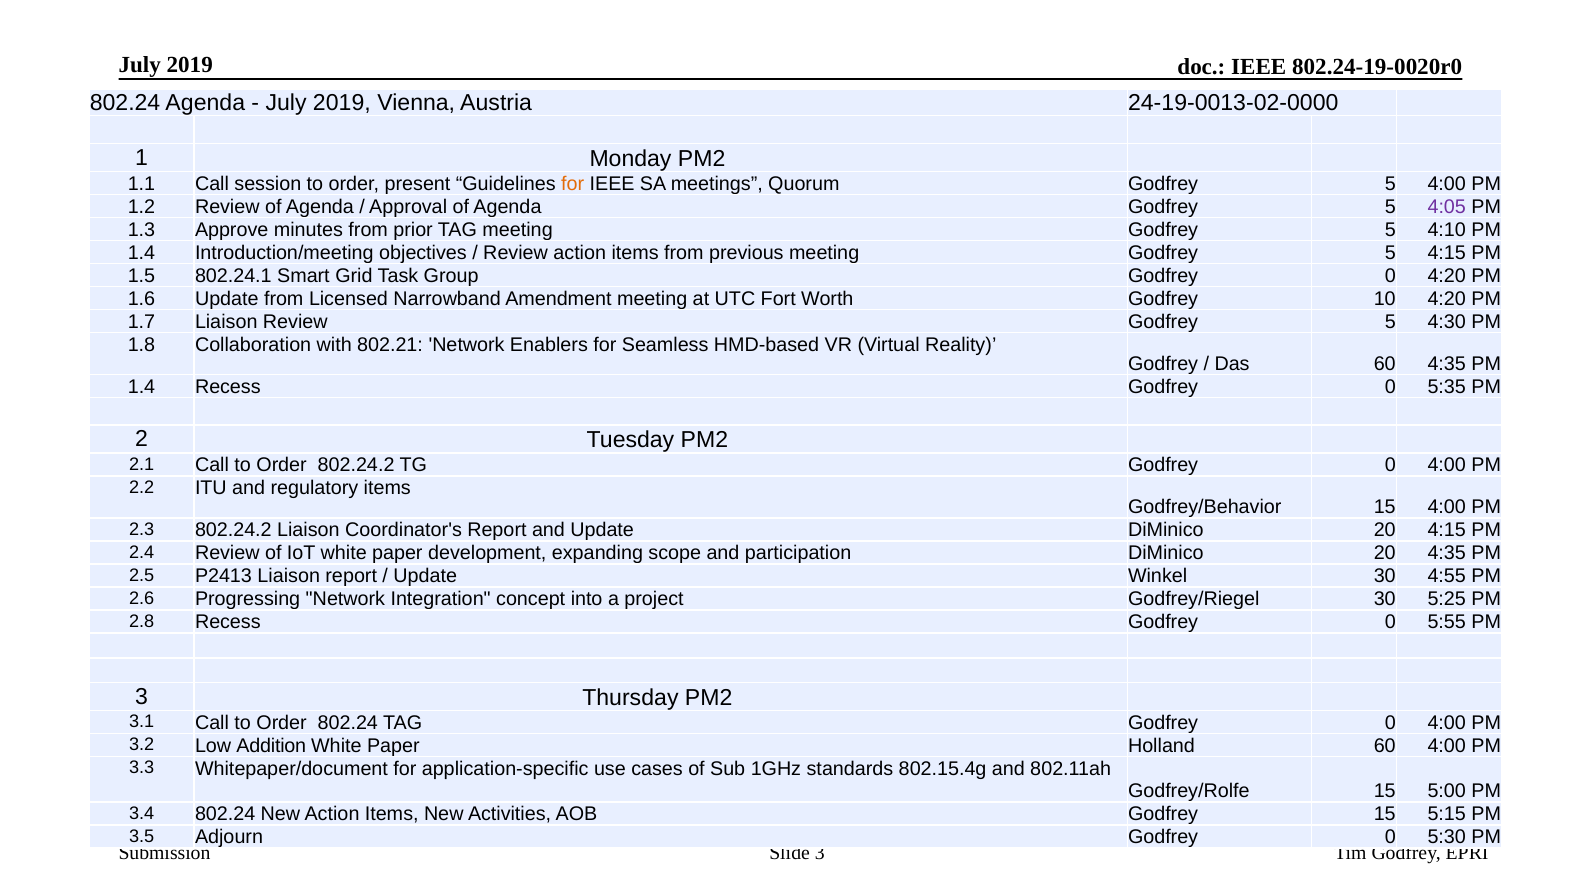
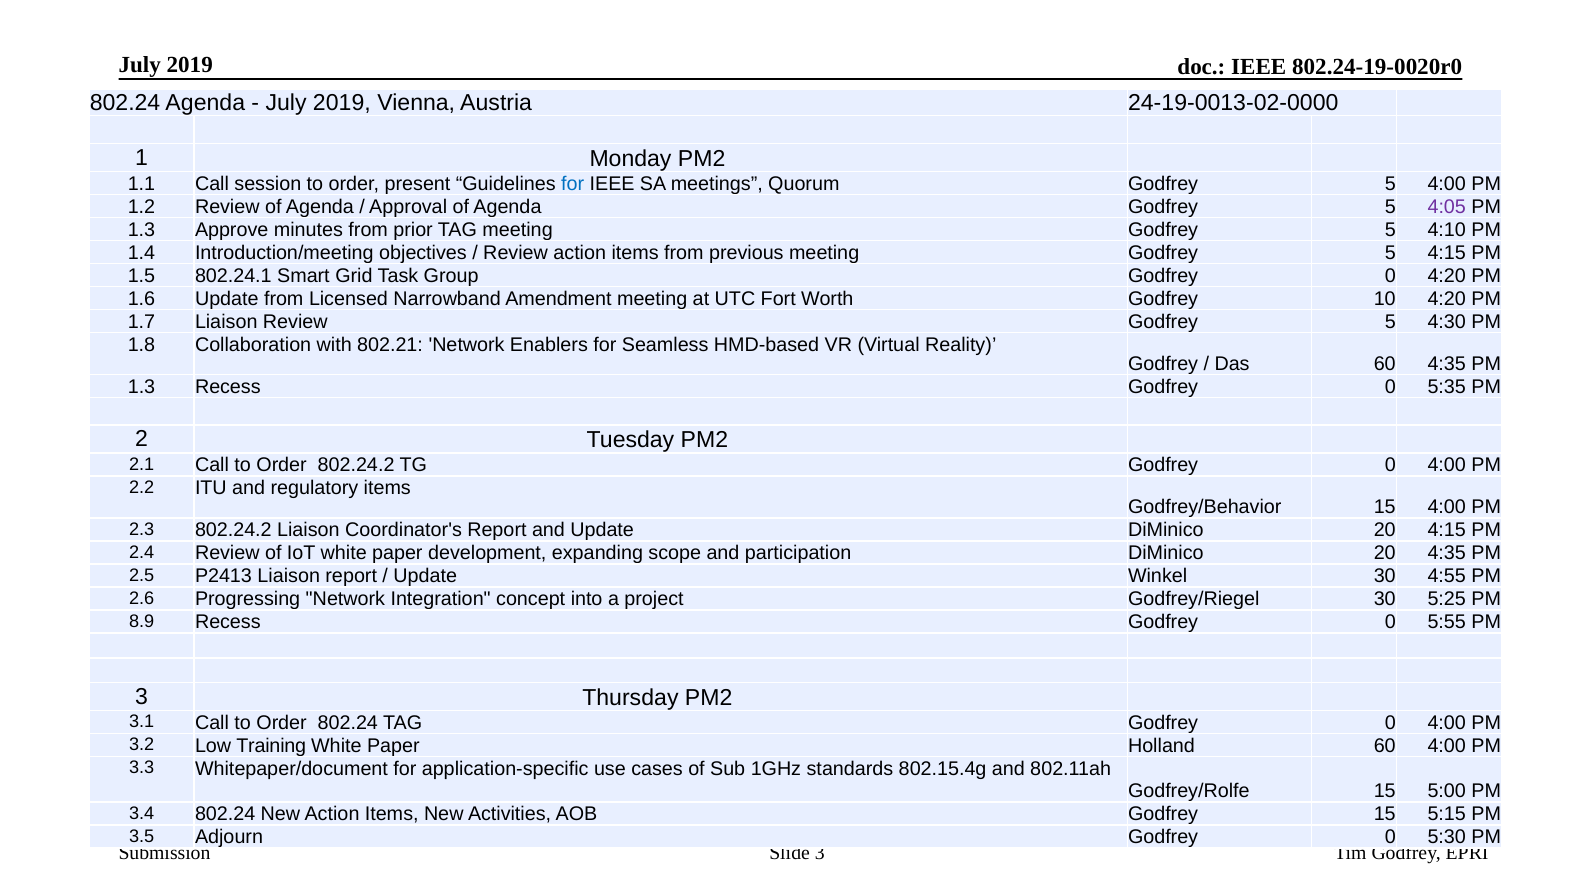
for at (573, 184) colour: orange -> blue
1.4 at (142, 387): 1.4 -> 1.3
2.8: 2.8 -> 8.9
Addition: Addition -> Training
